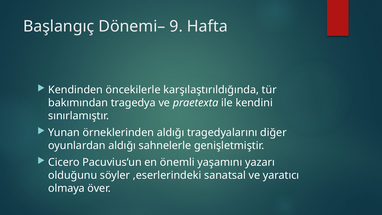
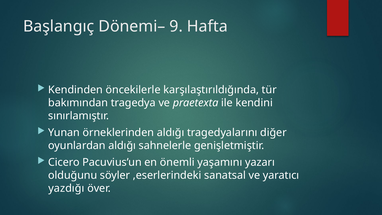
olmaya: olmaya -> yazdığı
